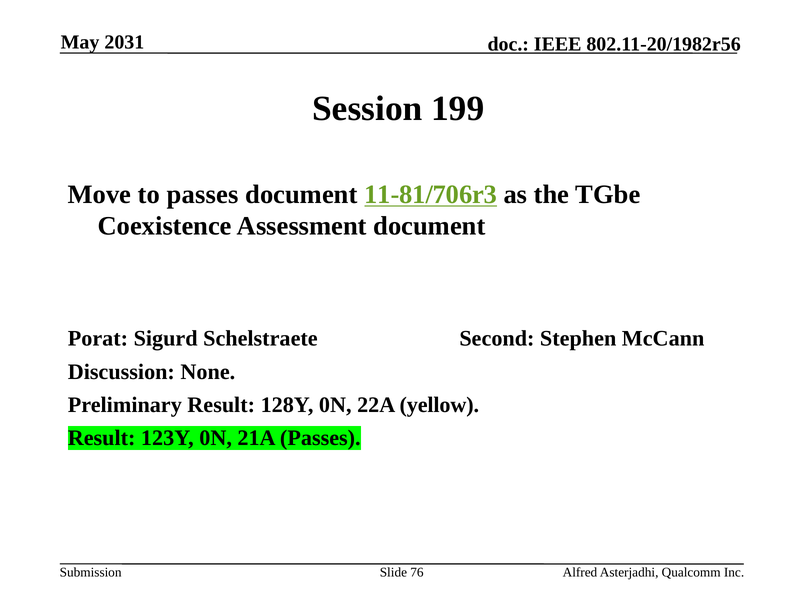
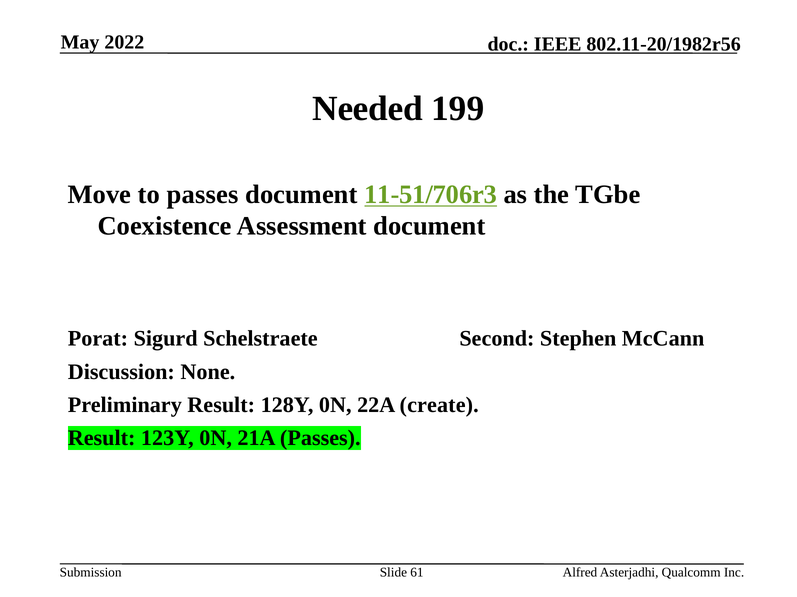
2031: 2031 -> 2022
Session: Session -> Needed
11-81/706r3: 11-81/706r3 -> 11-51/706r3
yellow: yellow -> create
76: 76 -> 61
